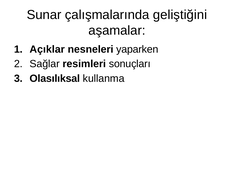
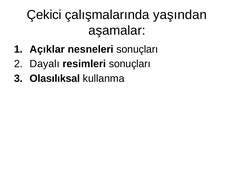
Sunar: Sunar -> Çekici
geliştiğini: geliştiğini -> yaşından
nesneleri yaparken: yaparken -> sonuçları
Sağlar: Sağlar -> Dayalı
